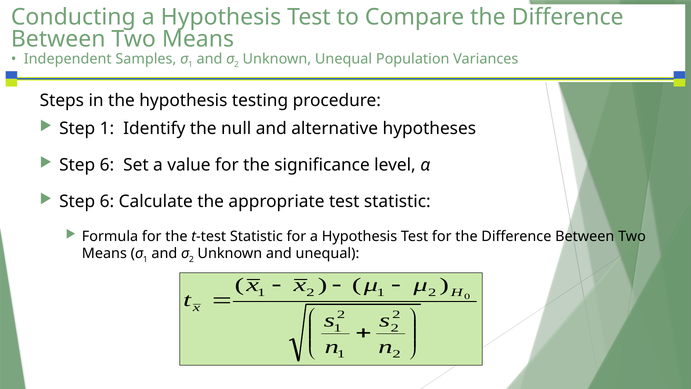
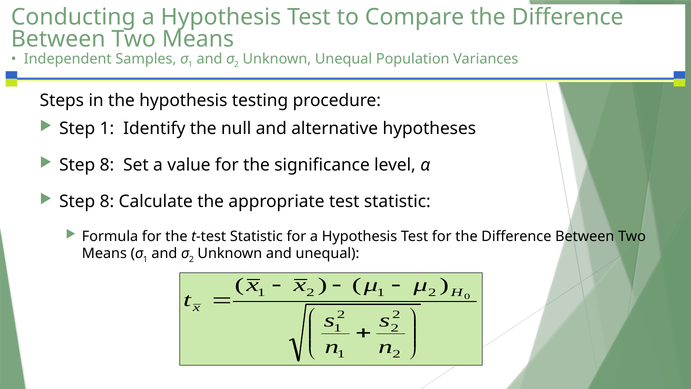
6 at (107, 165): 6 -> 8
6 at (107, 202): 6 -> 8
